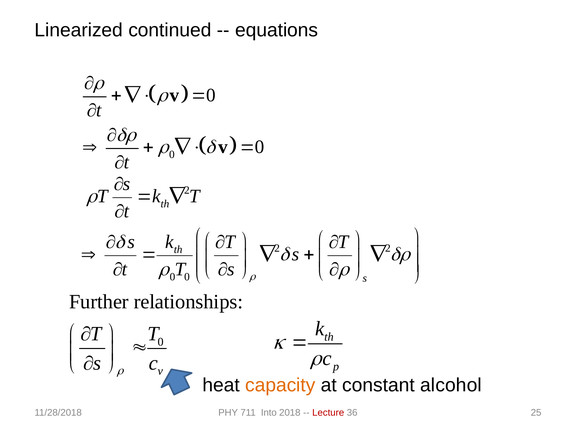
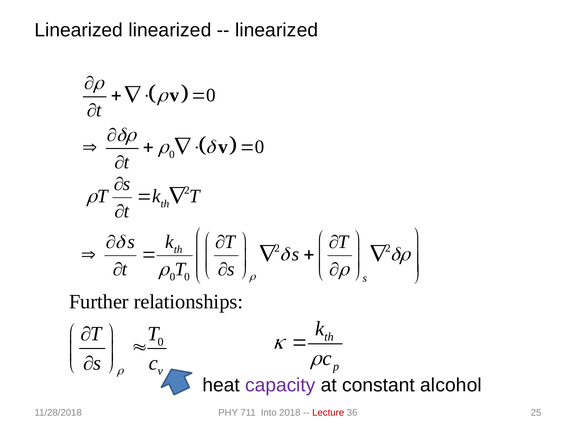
Linearized continued: continued -> linearized
equations at (277, 30): equations -> linearized
capacity colour: orange -> purple
